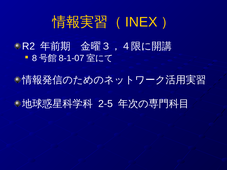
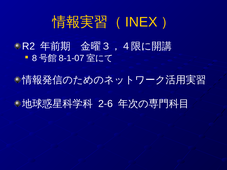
2-5: 2-5 -> 2-6
